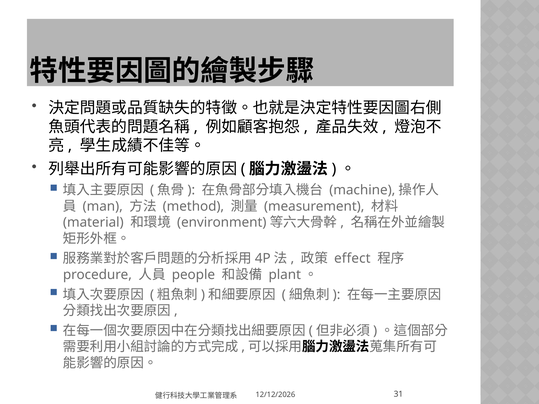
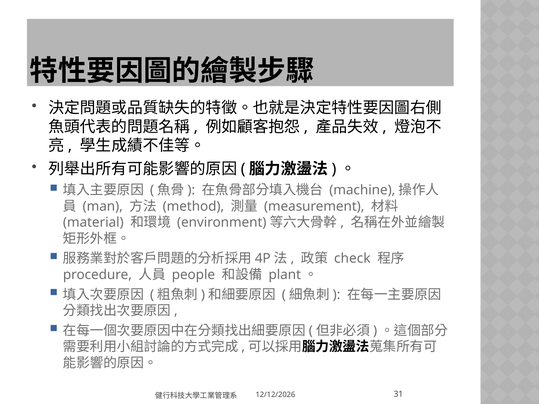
effect: effect -> check
